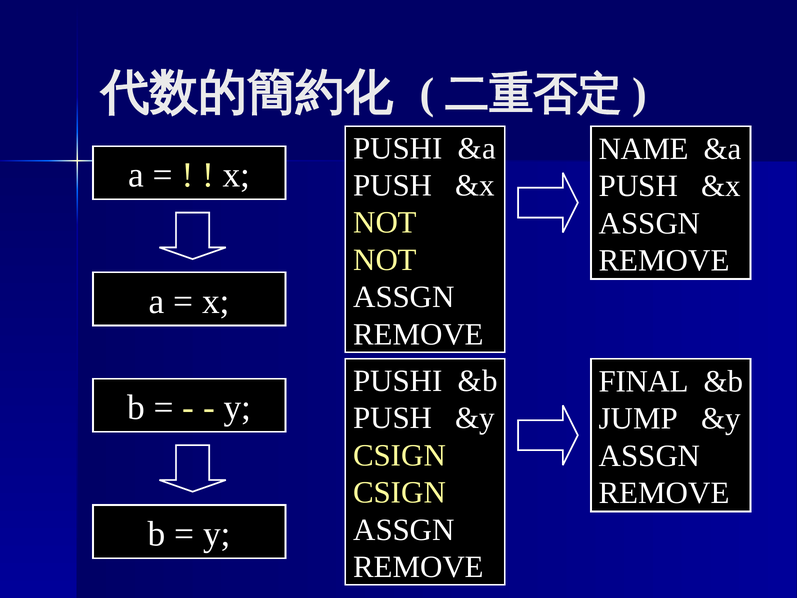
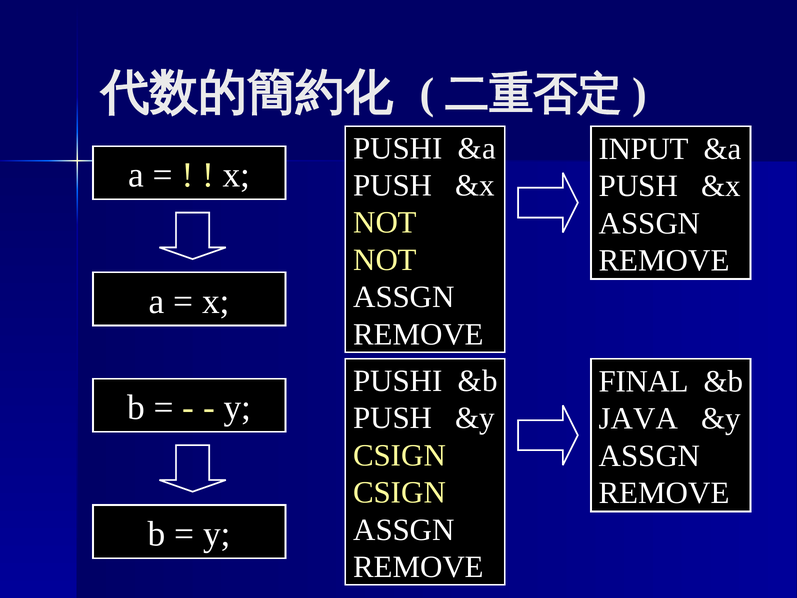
NAME: NAME -> INPUT
JUMP: JUMP -> JAVA
